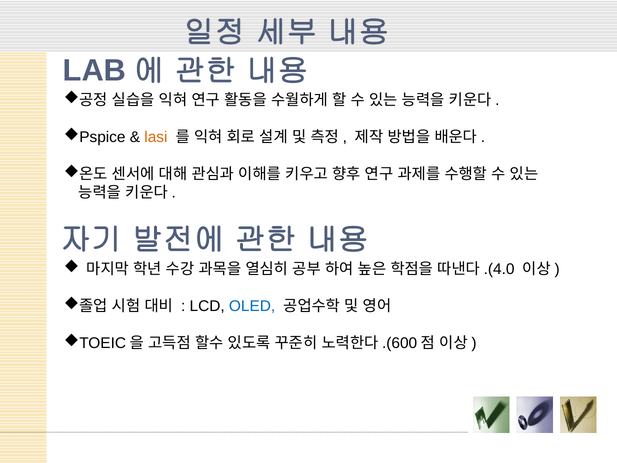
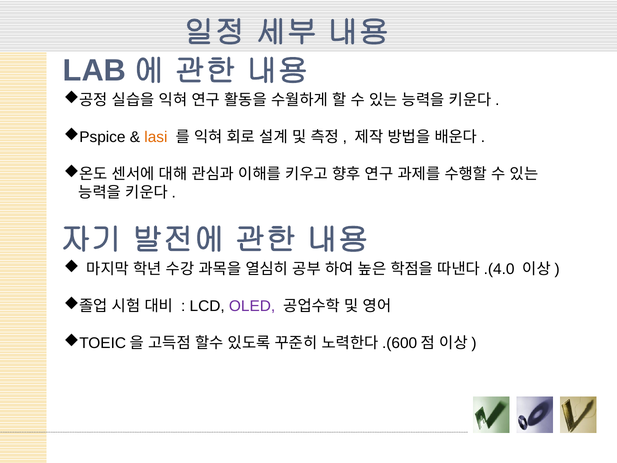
OLED colour: blue -> purple
